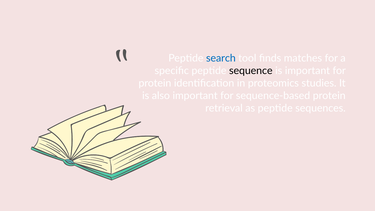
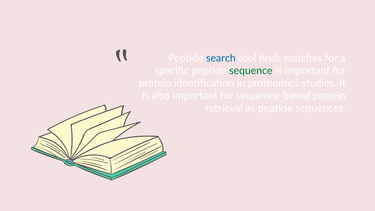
sequence colour: black -> green
